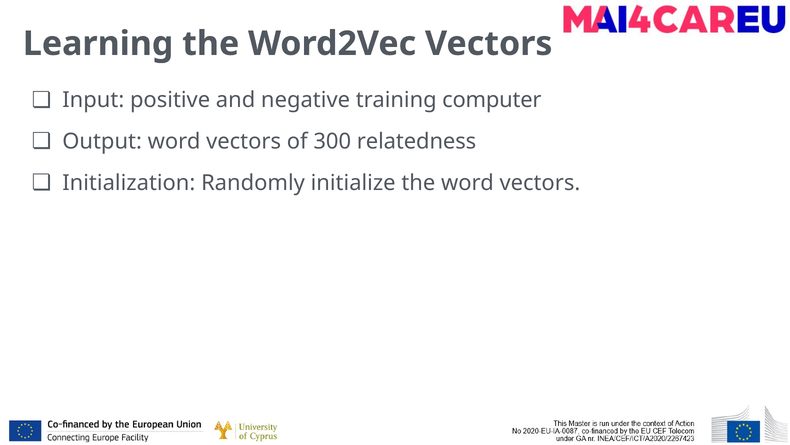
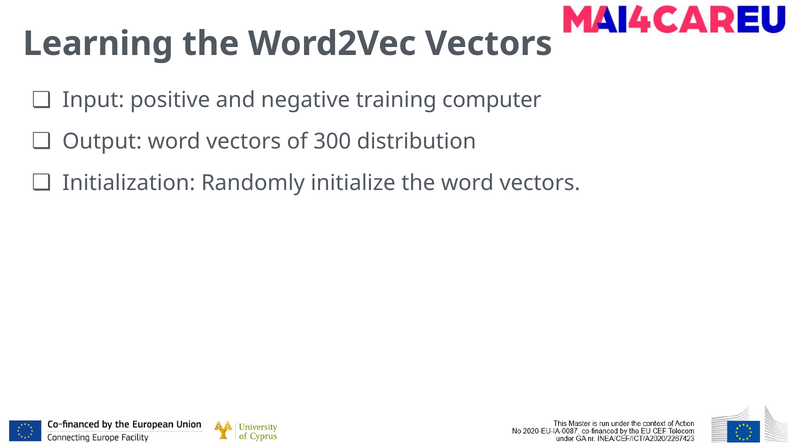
relatedness: relatedness -> distribution
